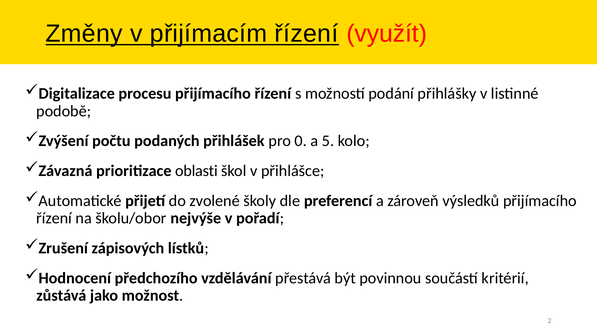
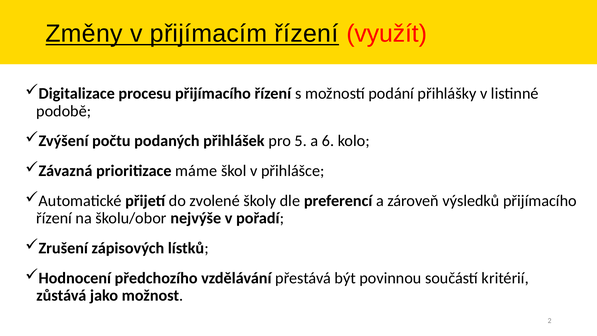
0: 0 -> 5
5: 5 -> 6
oblasti: oblasti -> máme
